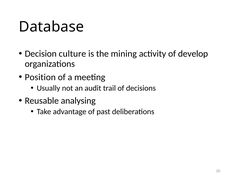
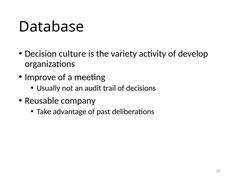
mining: mining -> variety
Position: Position -> Improve
analysing: analysing -> company
